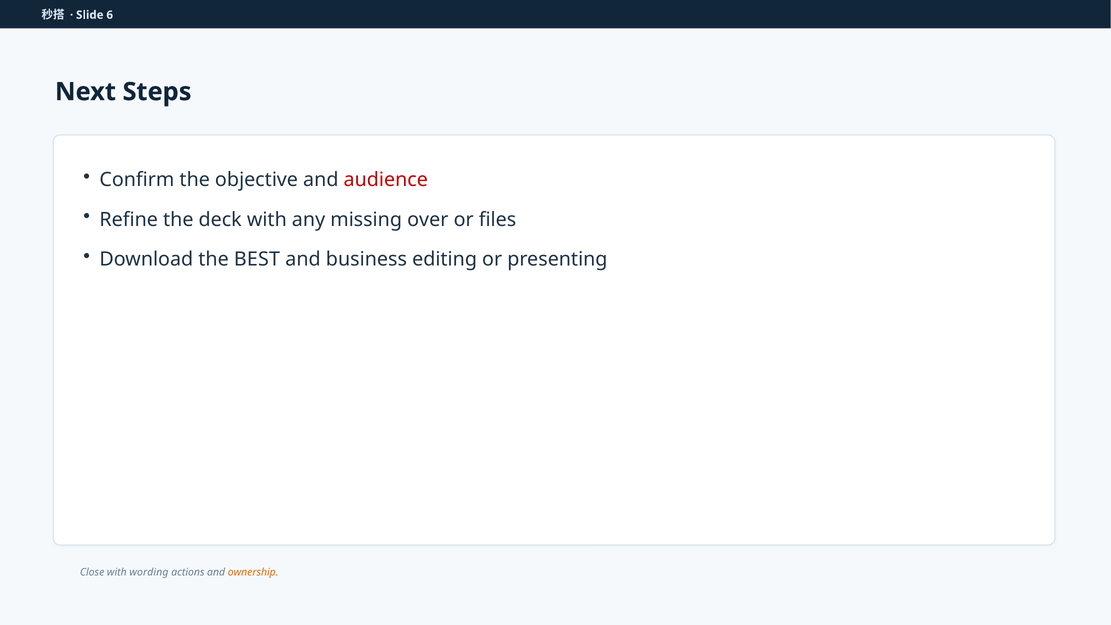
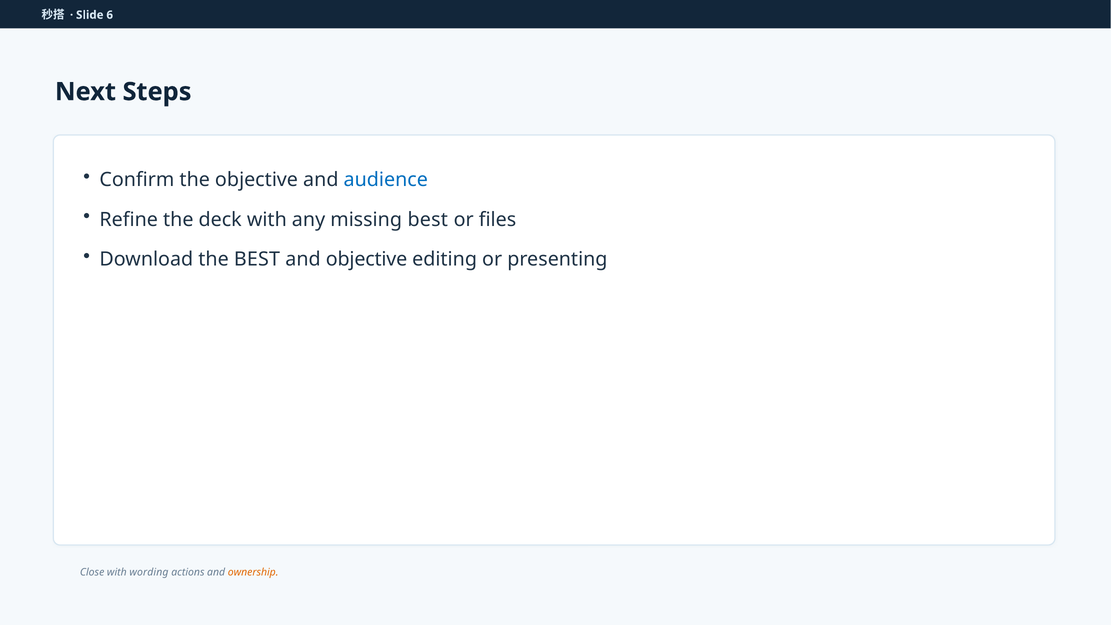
audience colour: red -> blue
missing over: over -> best
and business: business -> objective
